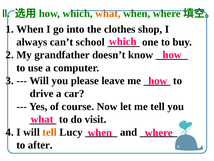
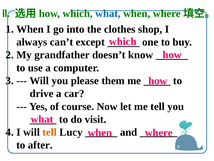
what at (108, 13) colour: orange -> blue
school: school -> except
leave: leave -> them
